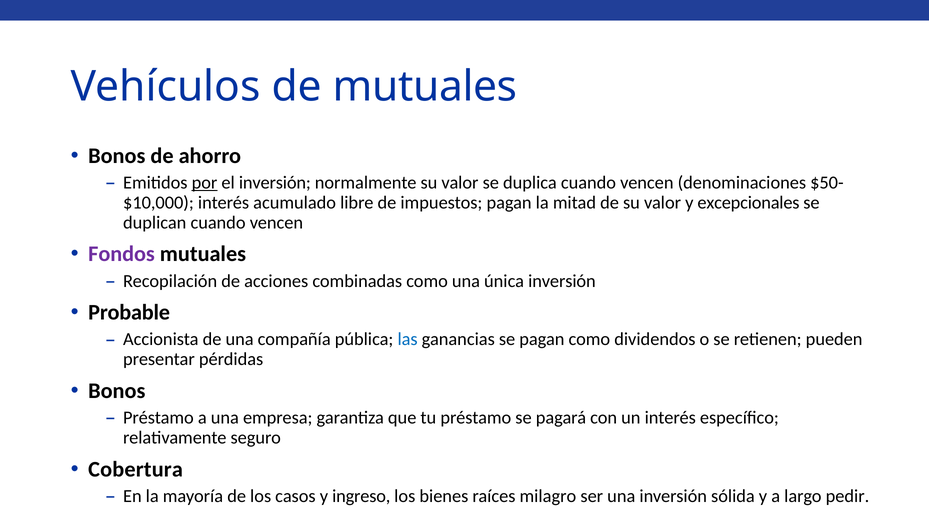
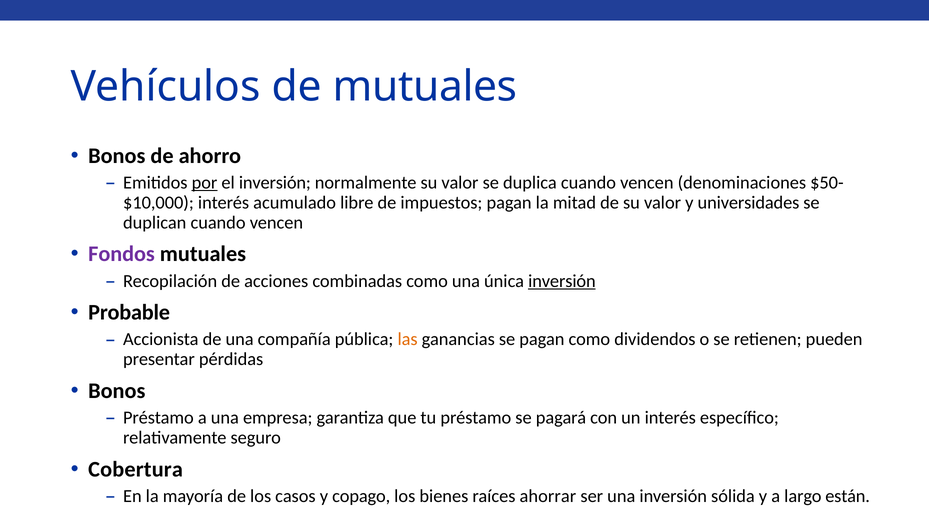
excepcionales: excepcionales -> universidades
inversión at (562, 281) underline: none -> present
las colour: blue -> orange
ingreso: ingreso -> copago
milagro: milagro -> ahorrar
pedir: pedir -> están
